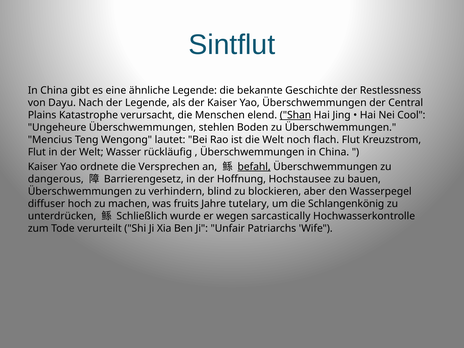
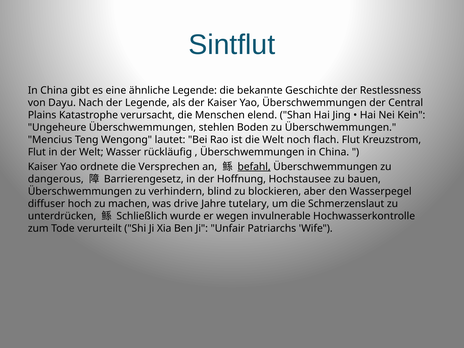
Shan underline: present -> none
Cool: Cool -> Kein
fruits: fruits -> drive
Schlangenkönig: Schlangenkönig -> Schmerzenslaut
sarcastically: sarcastically -> invulnerable
